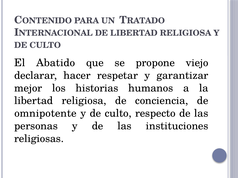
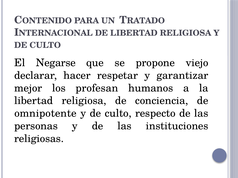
Abatido: Abatido -> Negarse
historias: historias -> profesan
